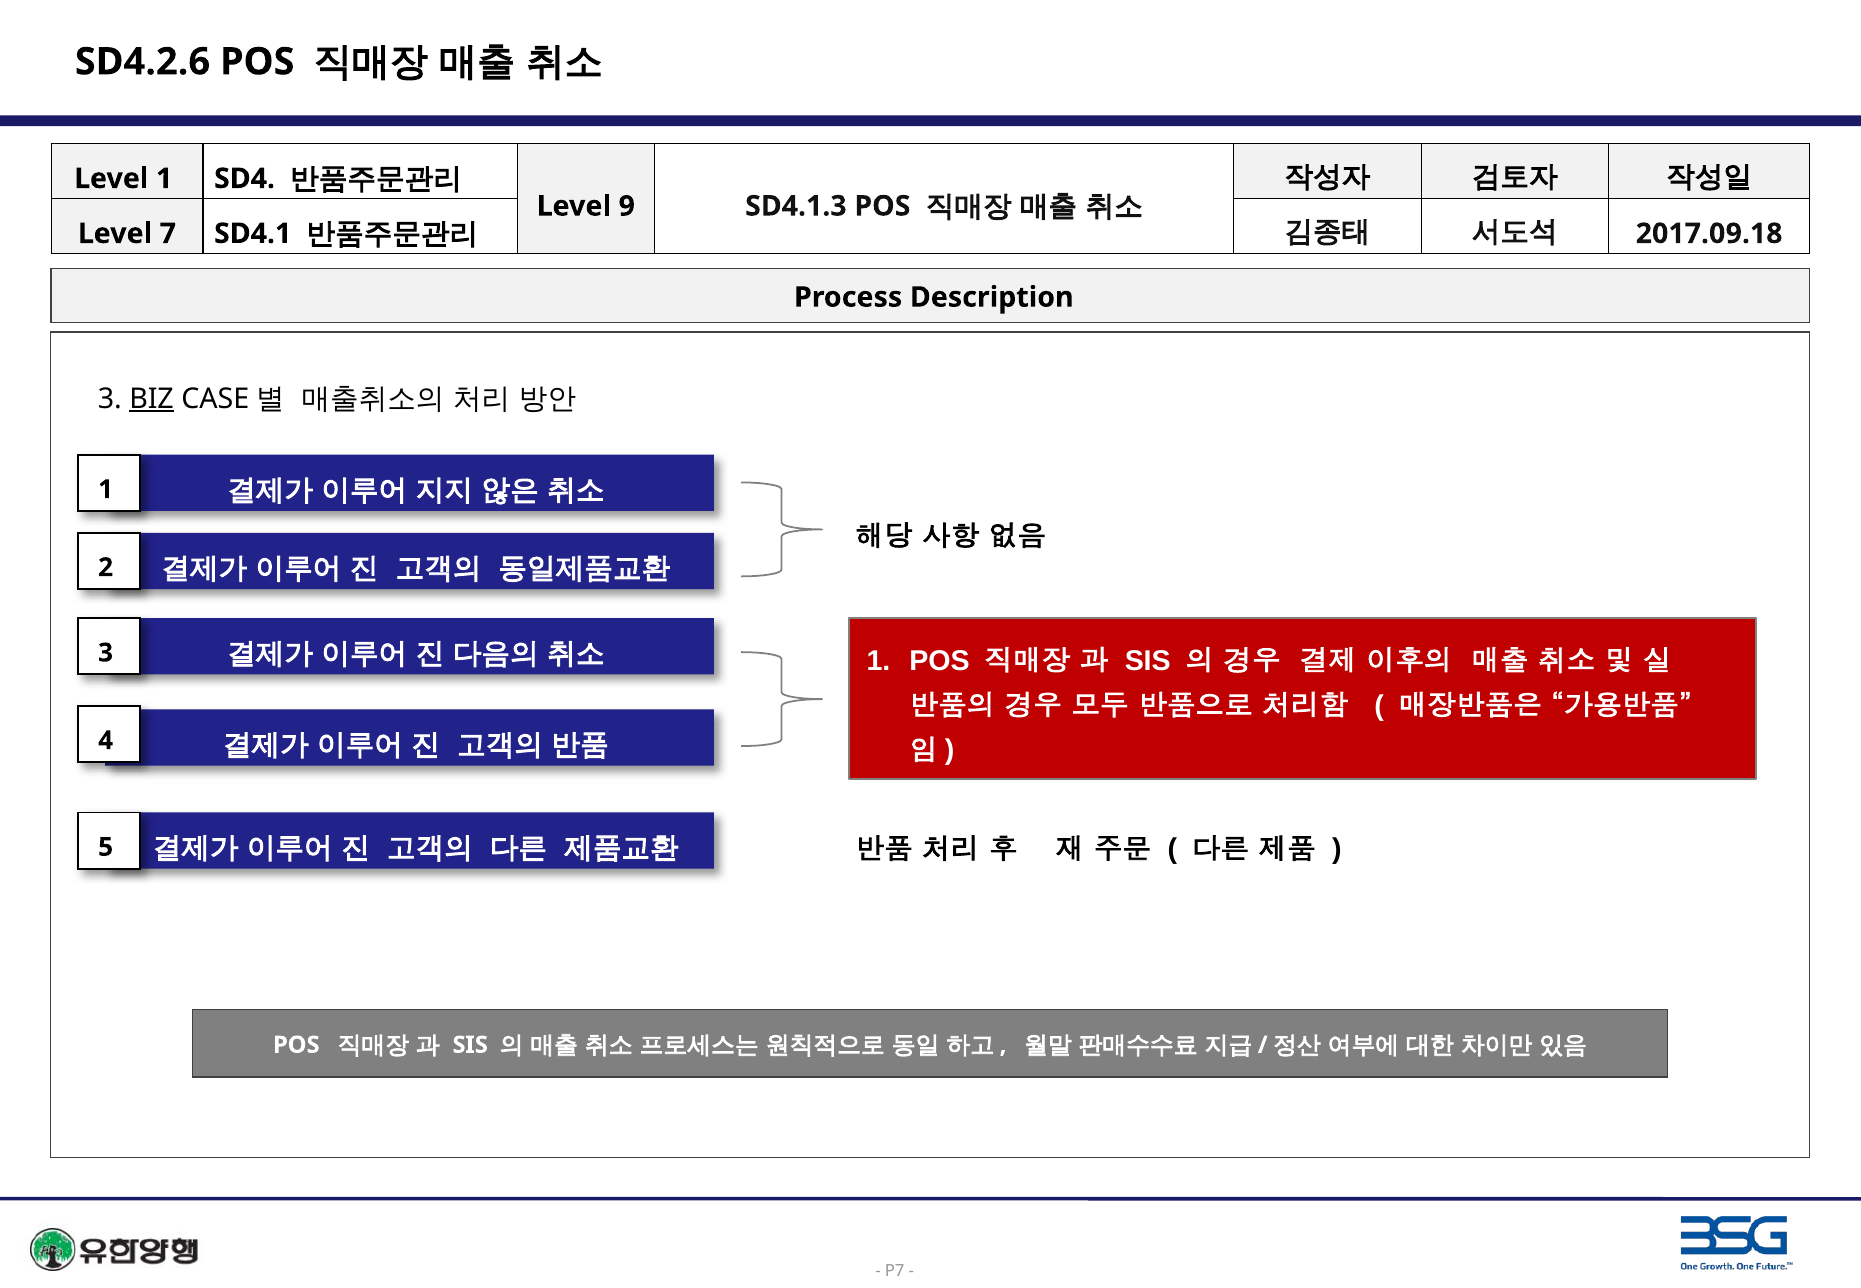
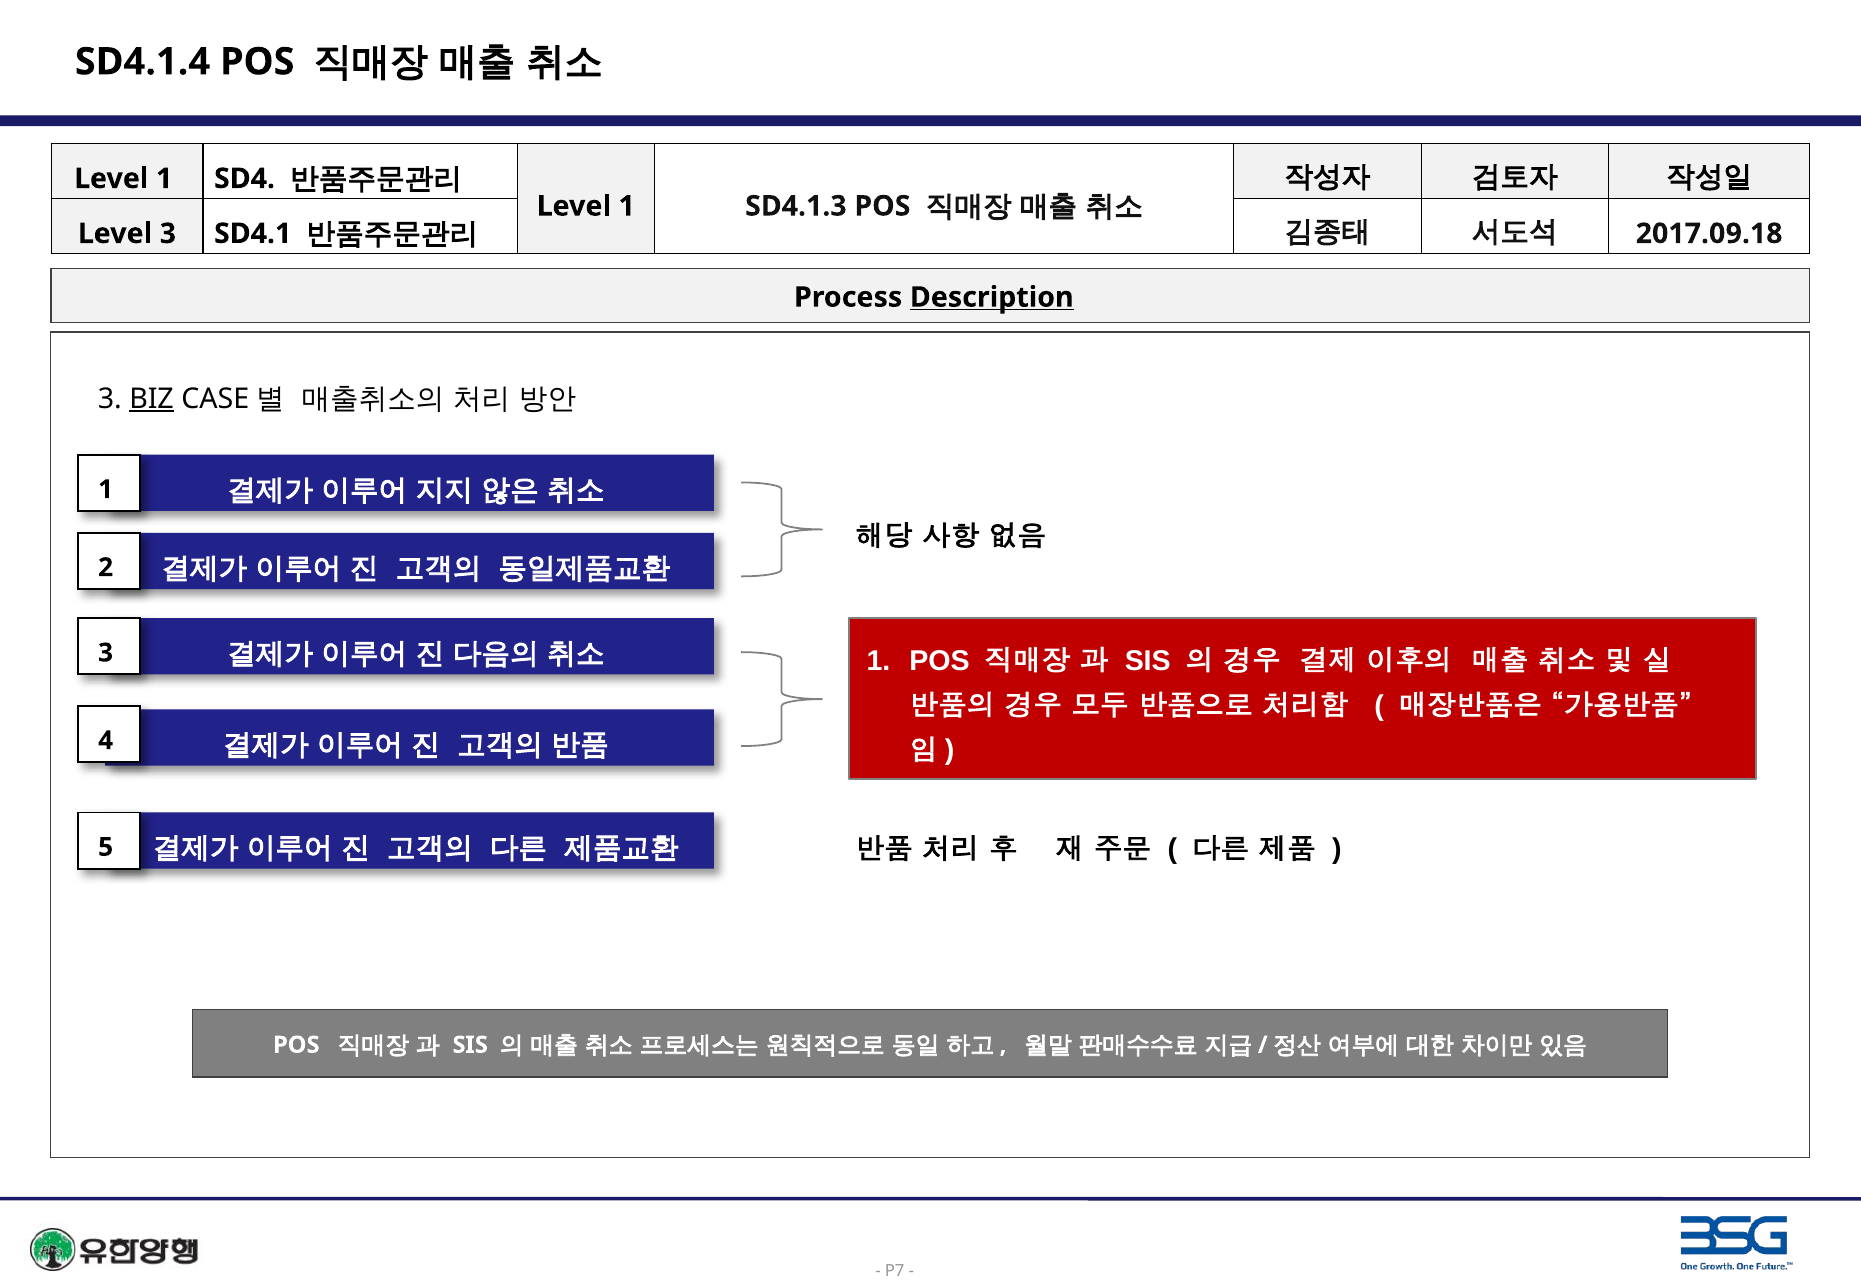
SD4.2.6: SD4.2.6 -> SD4.1.4
9 at (627, 206): 9 -> 1
Level 7: 7 -> 3
Description underline: none -> present
